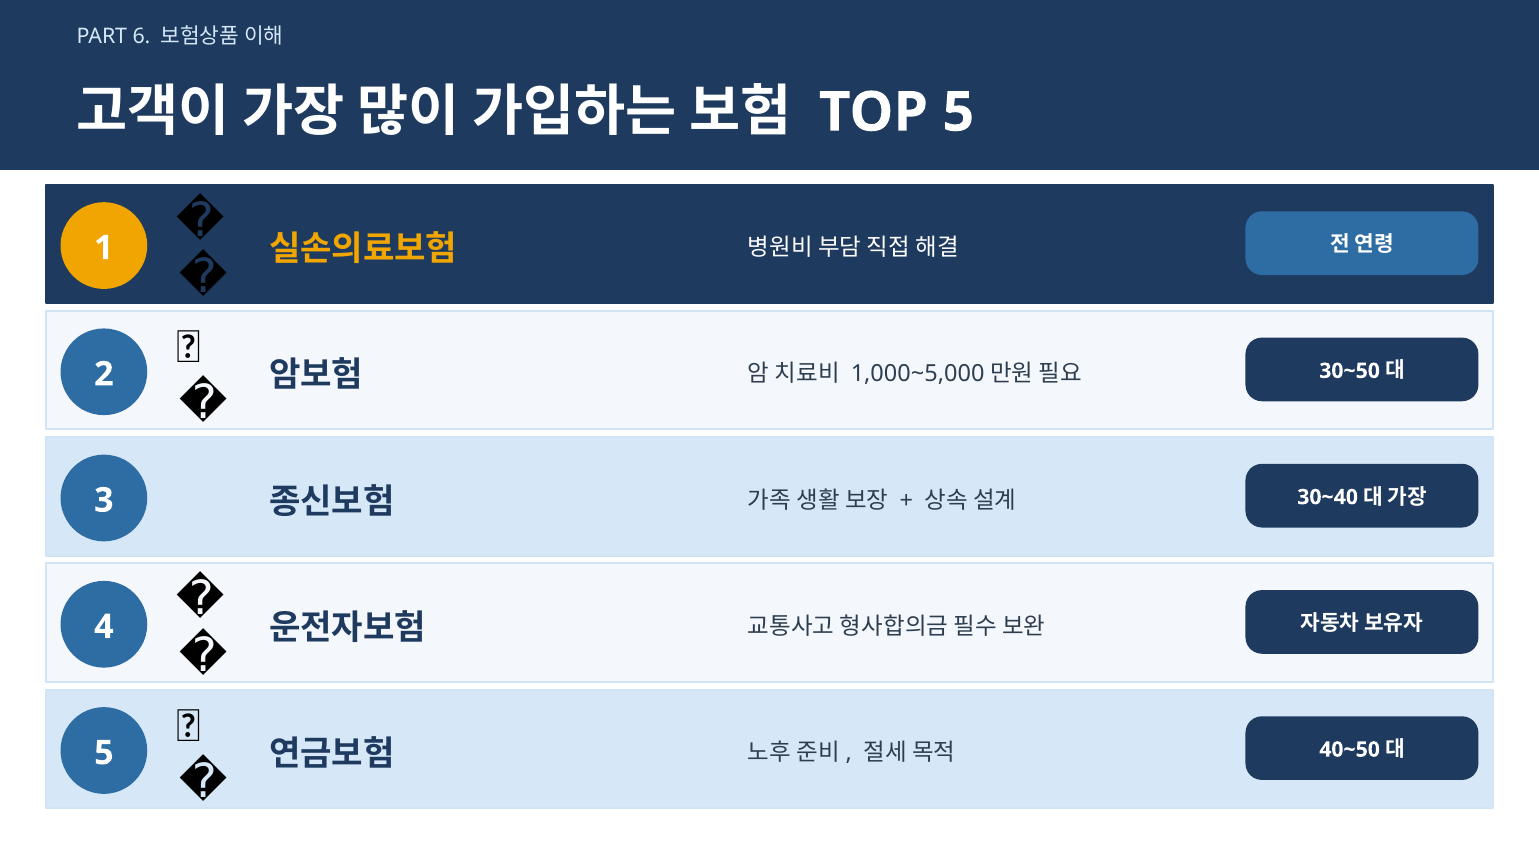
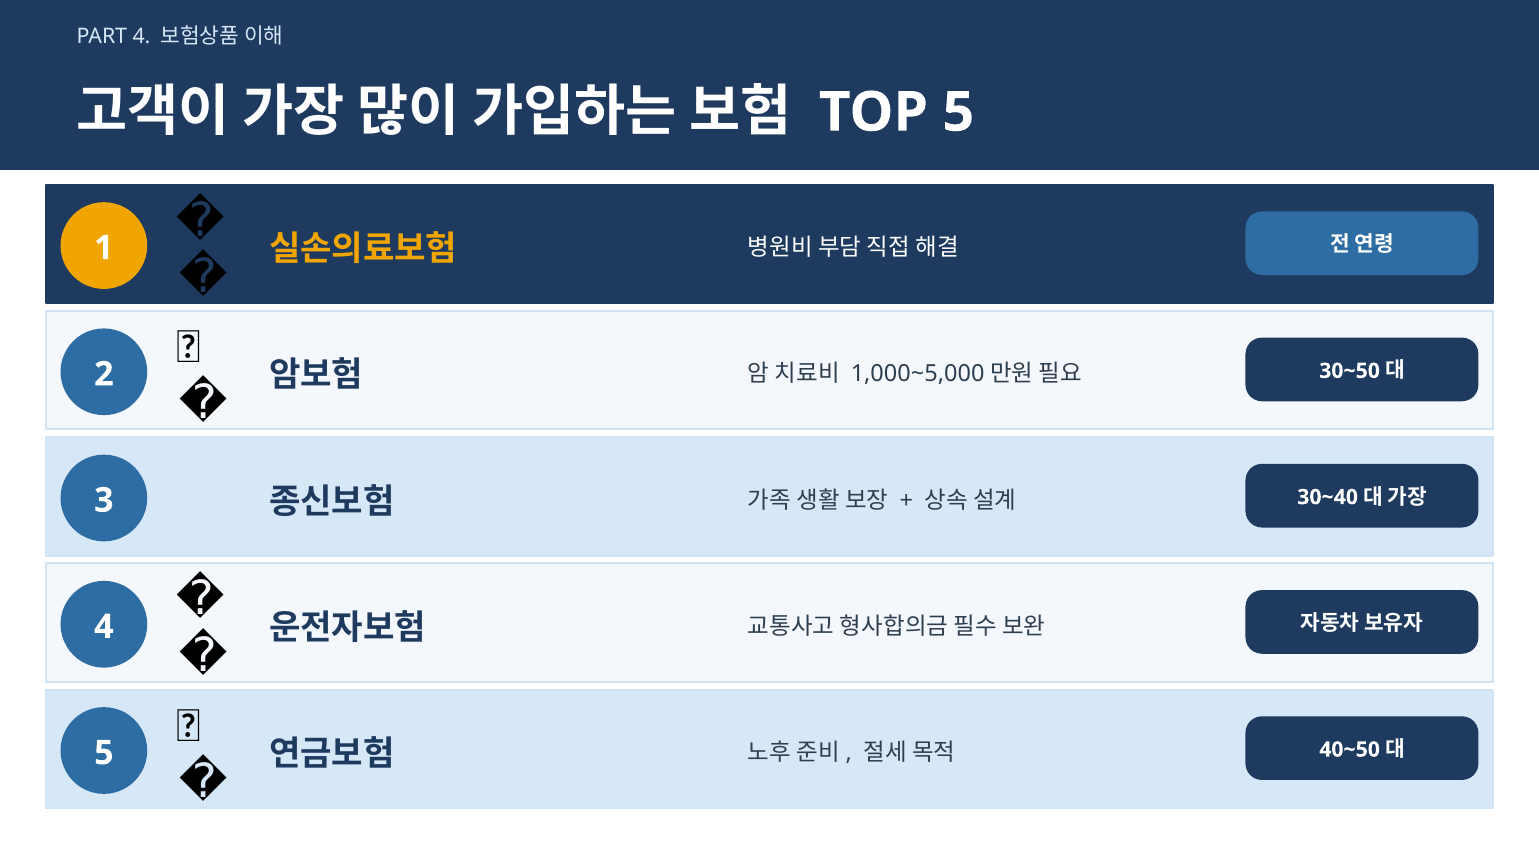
PART 6: 6 -> 4
